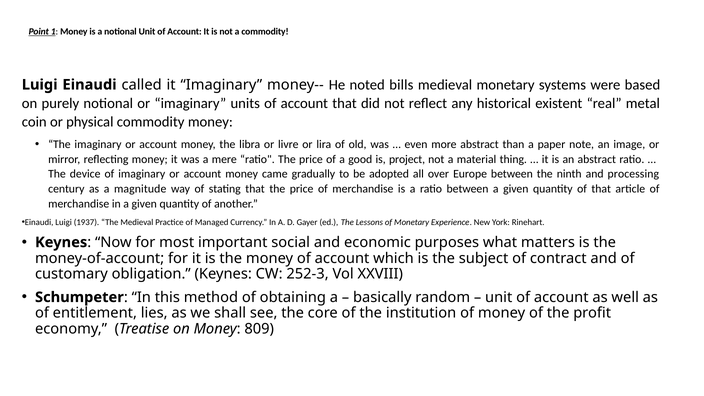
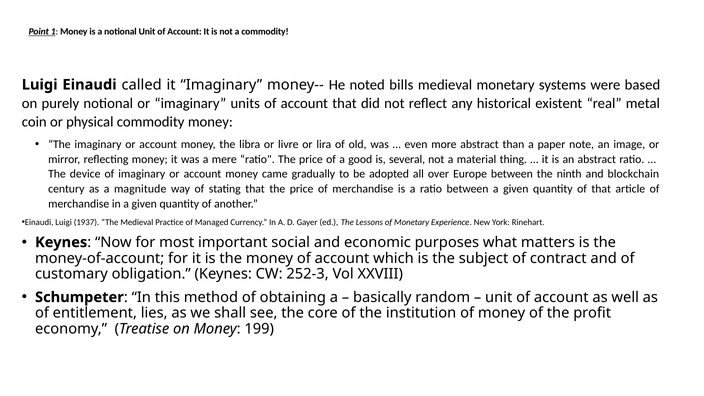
project: project -> several
processing: processing -> blockchain
809: 809 -> 199
